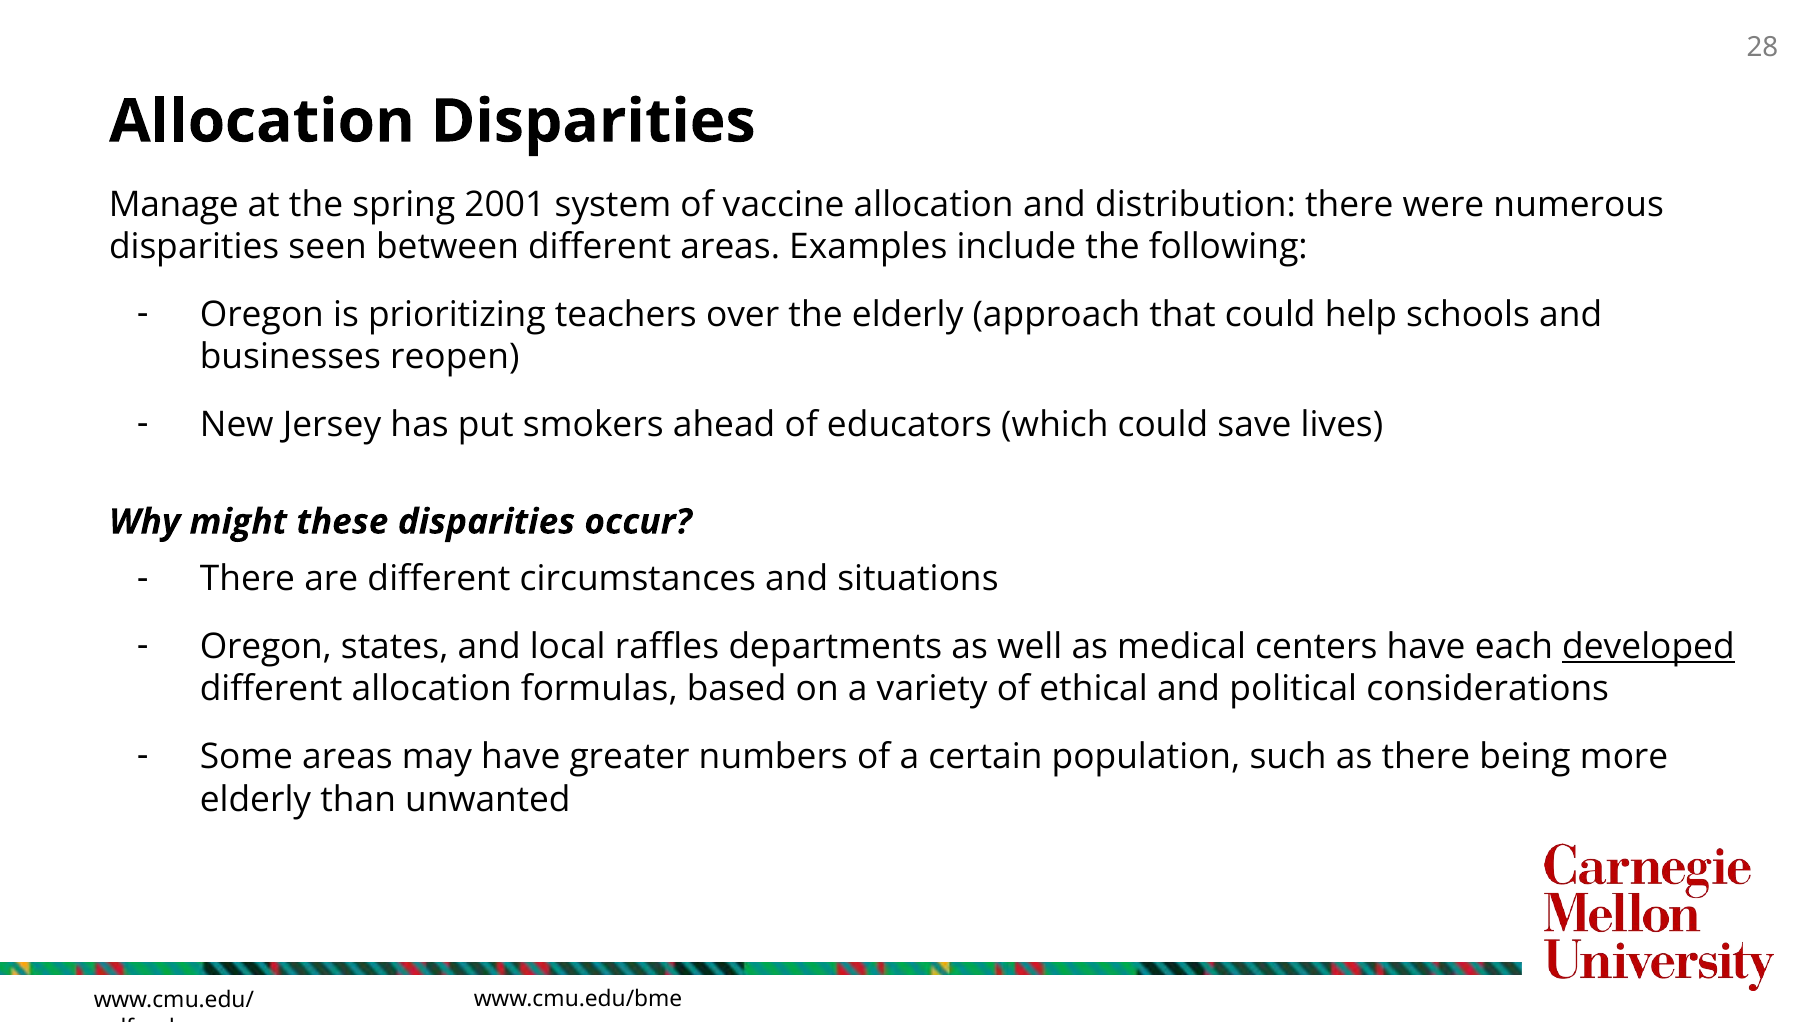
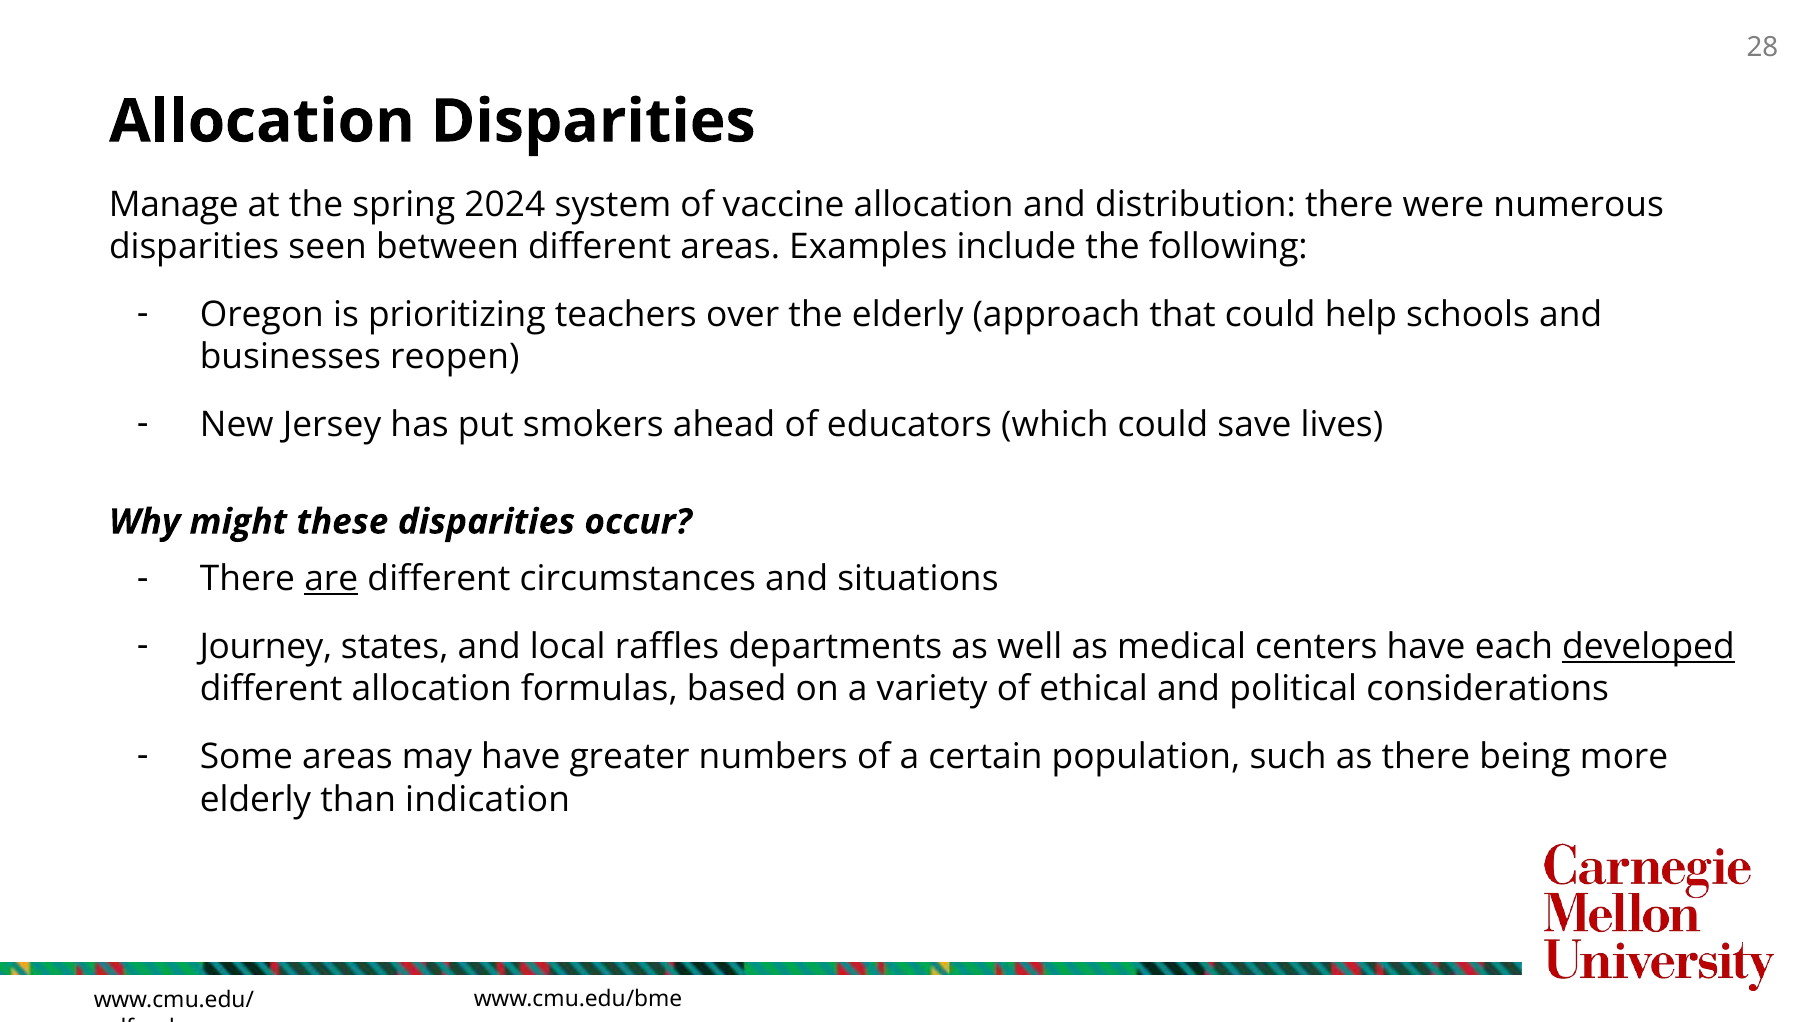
2001: 2001 -> 2024
are underline: none -> present
Oregon at (266, 647): Oregon -> Journey
unwanted: unwanted -> indication
